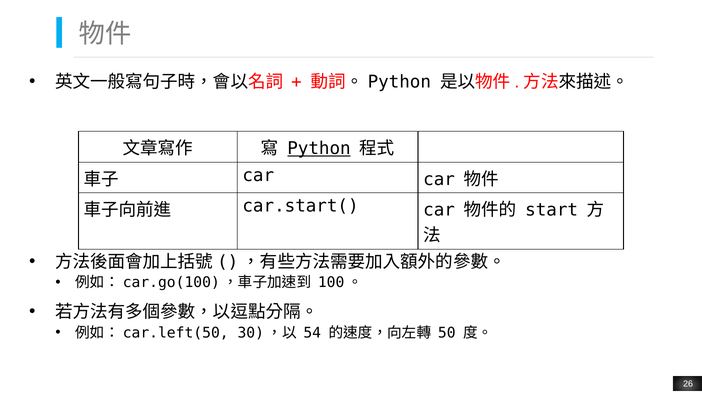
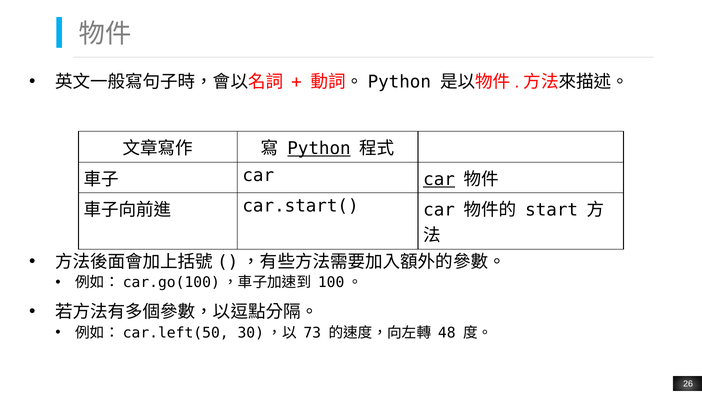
car at (439, 179) underline: none -> present
54: 54 -> 73
50: 50 -> 48
